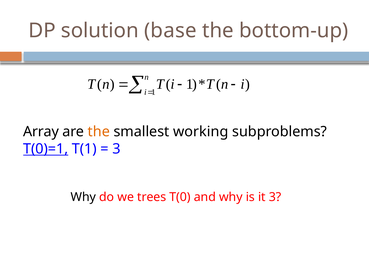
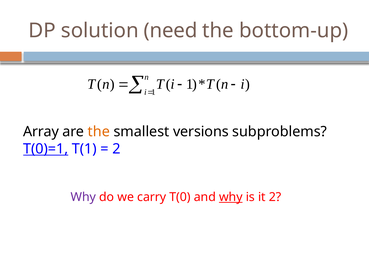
base: base -> need
working: working -> versions
3 at (116, 149): 3 -> 2
Why at (83, 197) colour: black -> purple
trees: trees -> carry
why at (231, 197) underline: none -> present
it 3: 3 -> 2
